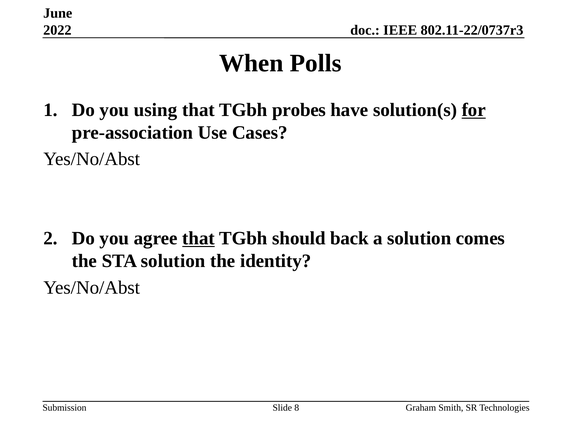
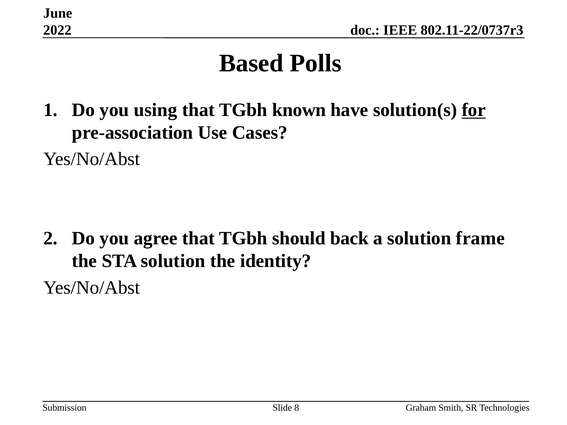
When: When -> Based
probes: probes -> known
that at (198, 239) underline: present -> none
comes: comes -> frame
